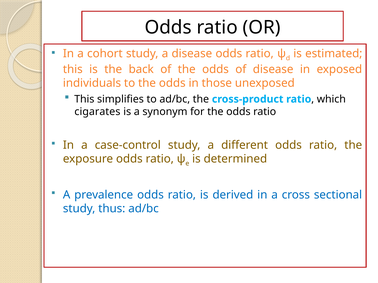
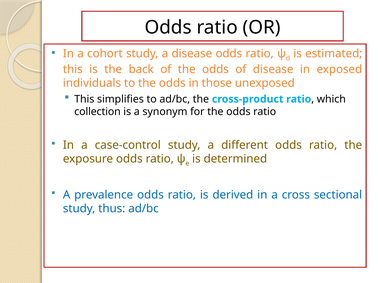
cigarates: cigarates -> collection
